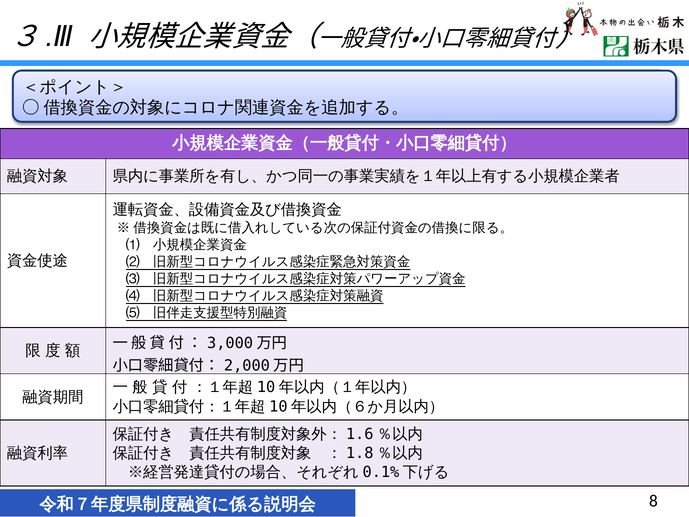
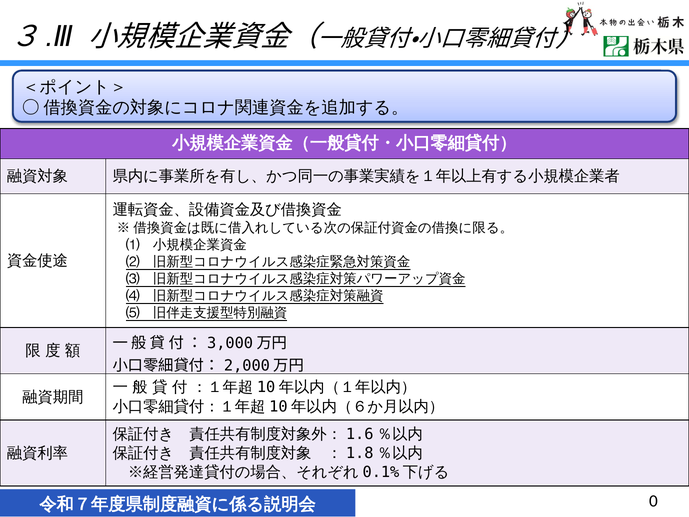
8: 8 -> 0
